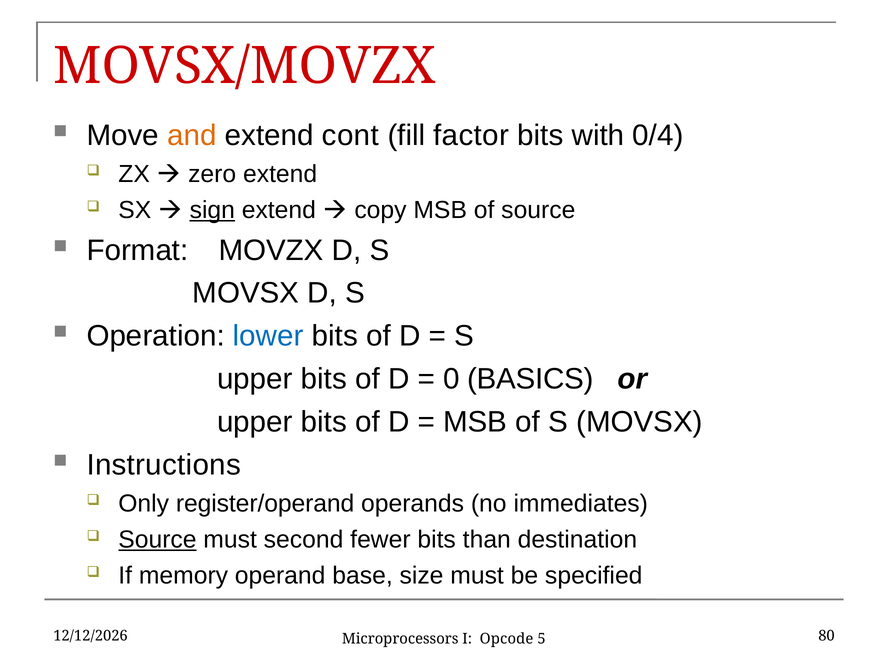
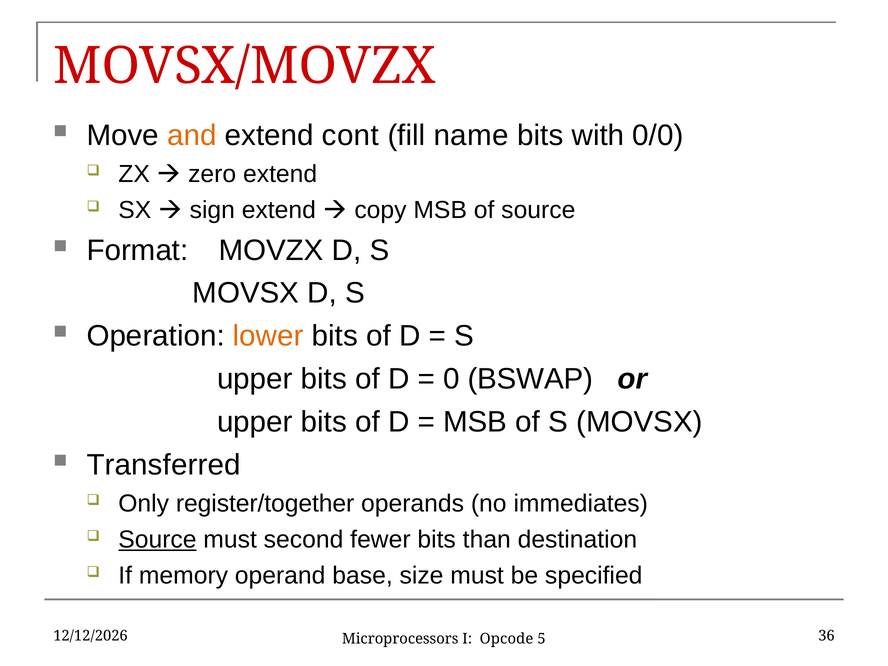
factor: factor -> name
0/4: 0/4 -> 0/0
sign underline: present -> none
lower colour: blue -> orange
BASICS: BASICS -> BSWAP
Instructions: Instructions -> Transferred
register/operand: register/operand -> register/together
80: 80 -> 36
